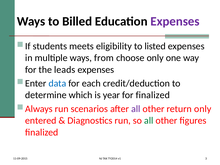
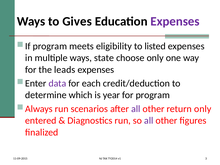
Billed: Billed -> Gives
If students: students -> program
from: from -> state
data colour: blue -> purple
for finalized: finalized -> program
all at (149, 121) colour: green -> purple
